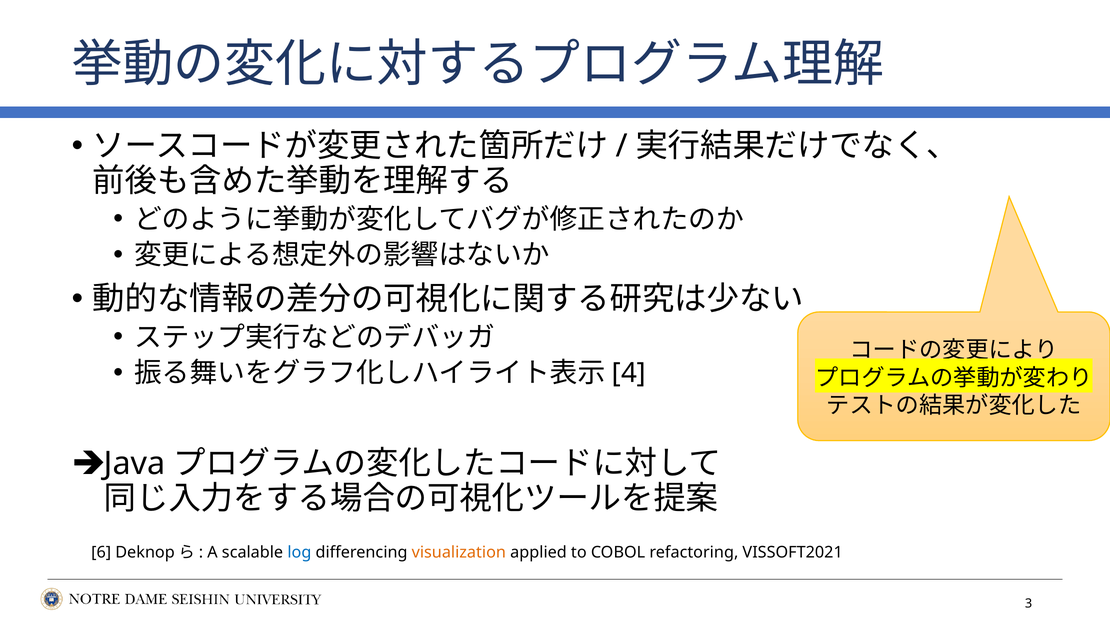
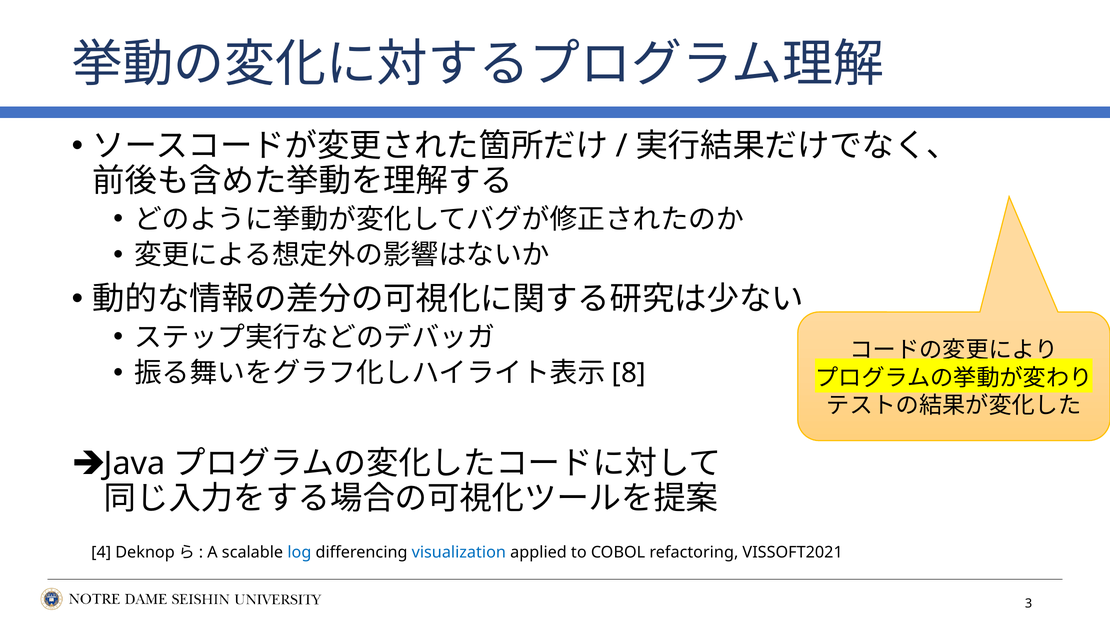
4: 4 -> 8
6: 6 -> 4
visualization colour: orange -> blue
